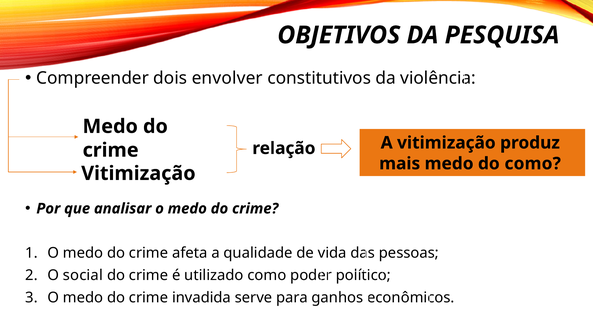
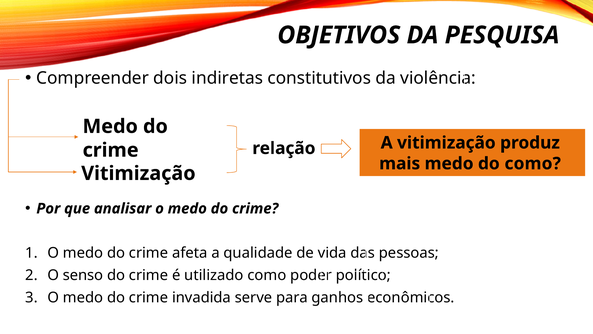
envolver: envolver -> indiretas
social: social -> senso
